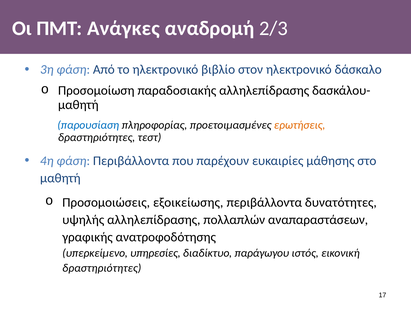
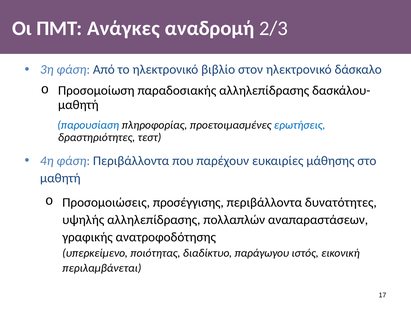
ερωτήσεις colour: orange -> blue
εξοικείωσης: εξοικείωσης -> προσέγγισης
υπηρεσίες: υπηρεσίες -> ποιότητας
δραστηριότητες at (102, 268): δραστηριότητες -> περιλαμβάνεται
